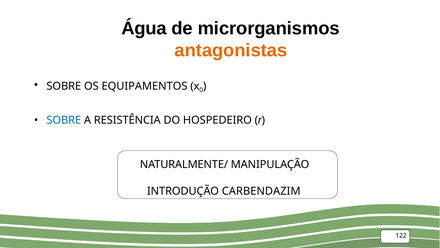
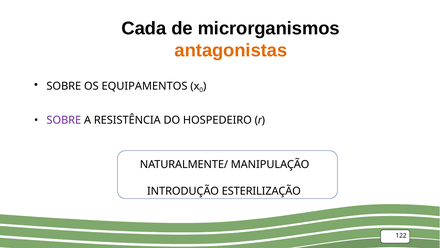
Água: Água -> Cada
SOBRE at (64, 120) colour: blue -> purple
CARBENDAZIM: CARBENDAZIM -> ESTERILIZAÇÃO
